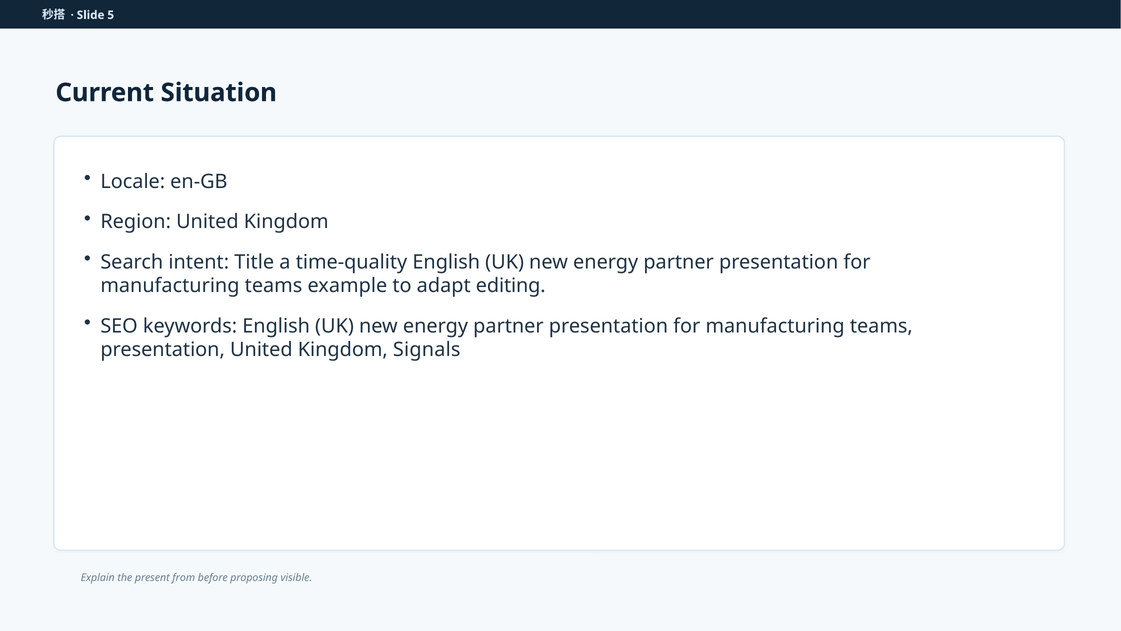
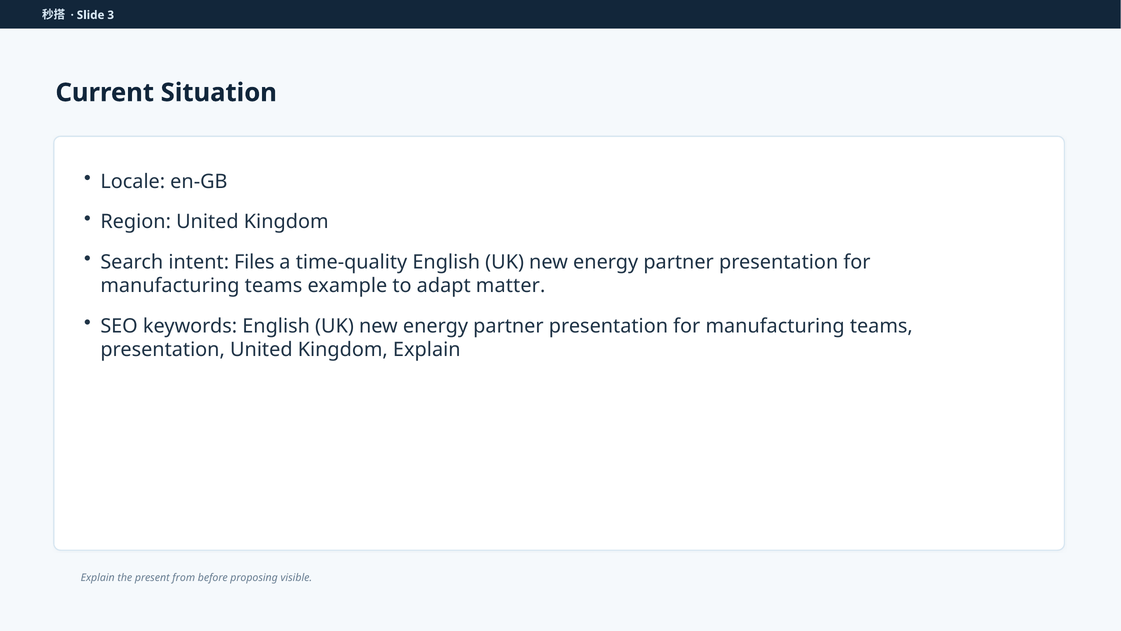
5: 5 -> 3
Title: Title -> Files
editing: editing -> matter
Kingdom Signals: Signals -> Explain
